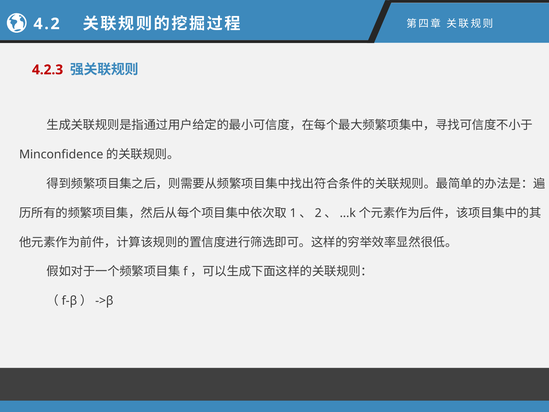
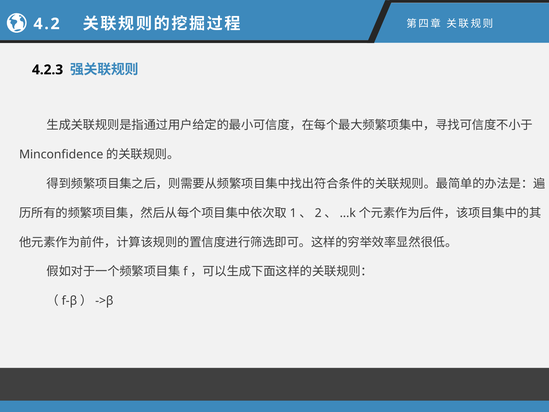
4.2.3 colour: red -> black
